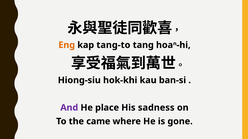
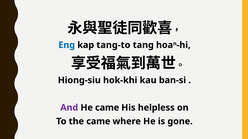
Eng colour: orange -> blue
He place: place -> came
sadness: sadness -> helpless
